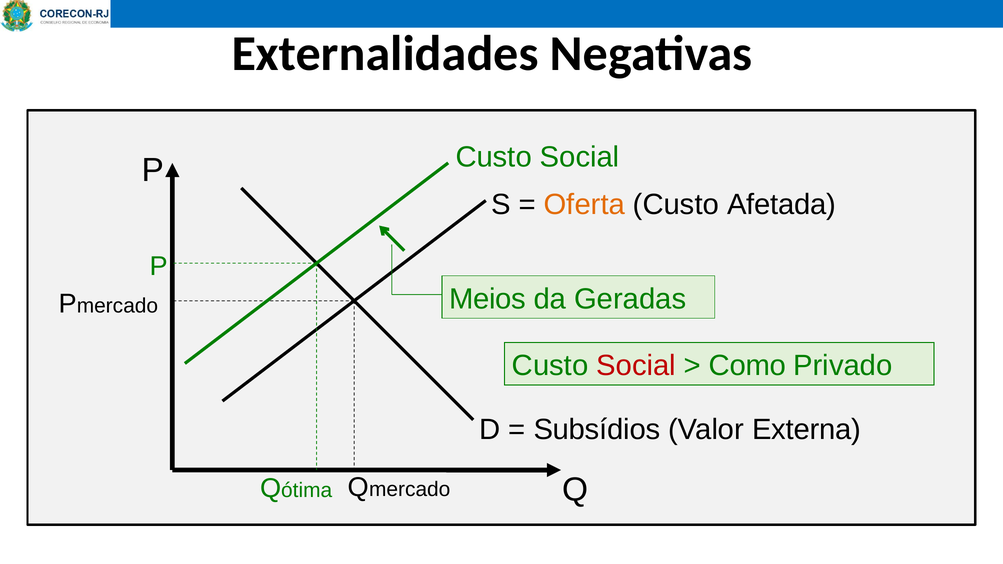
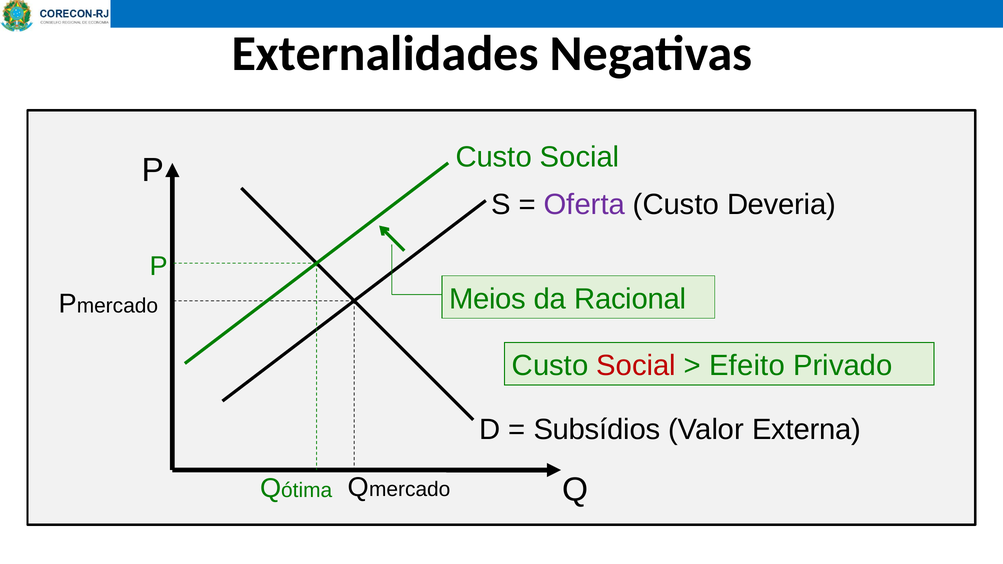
Oferta colour: orange -> purple
Afetada: Afetada -> Deveria
Geradas: Geradas -> Racional
Como: Como -> Efeito
